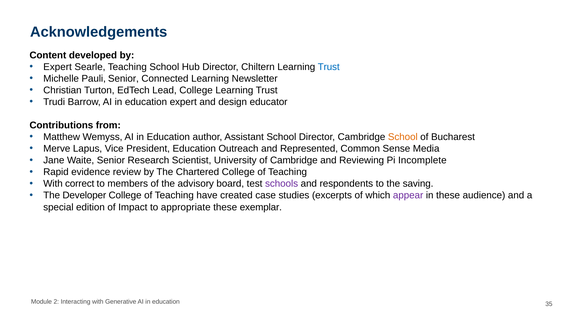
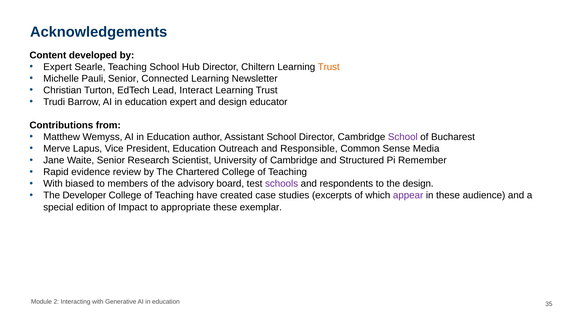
Trust at (329, 67) colour: blue -> orange
Lead College: College -> Interact
School at (403, 137) colour: orange -> purple
Represented: Represented -> Responsible
Reviewing: Reviewing -> Structured
Incomplete: Incomplete -> Remember
correct: correct -> biased
the saving: saving -> design
